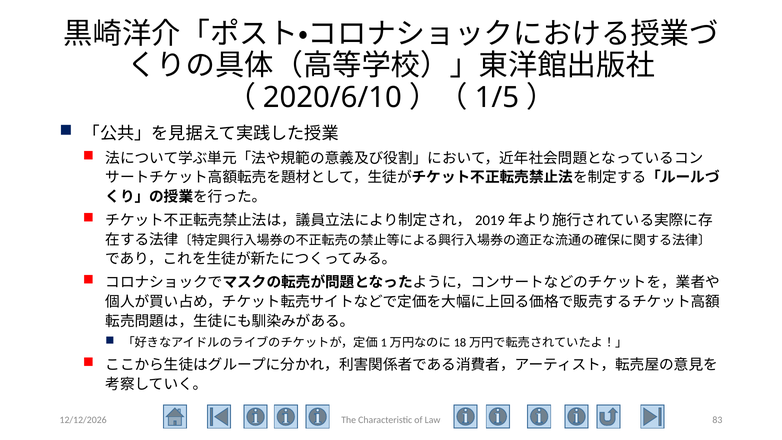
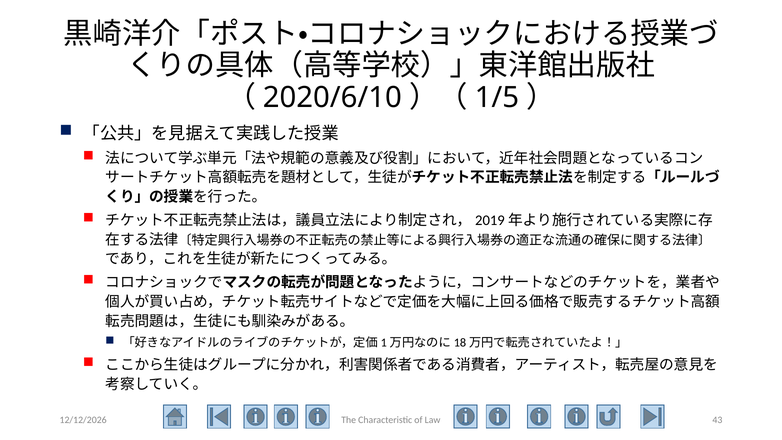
83: 83 -> 43
